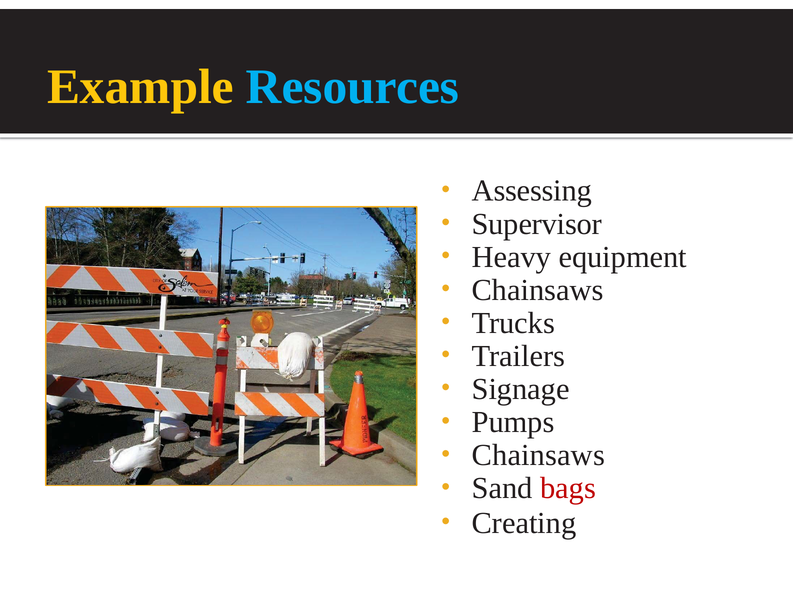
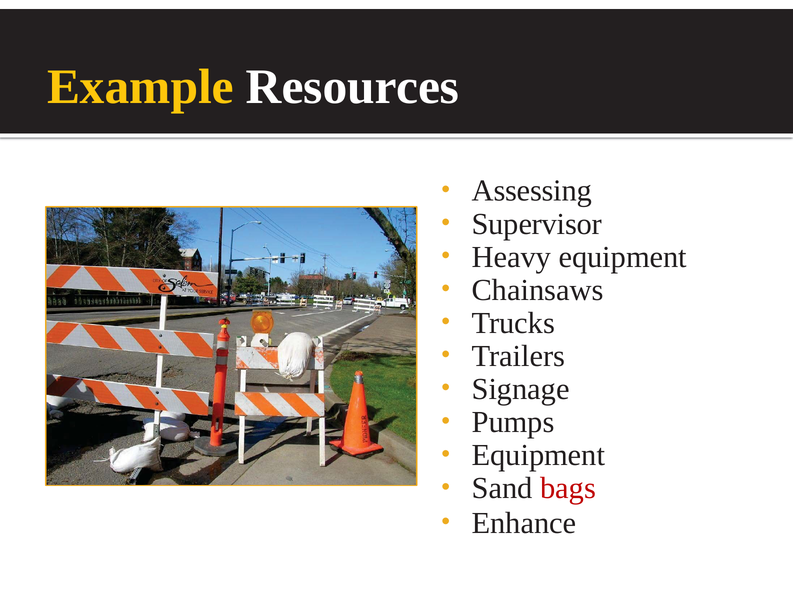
Resources colour: light blue -> white
Chainsaws at (538, 455): Chainsaws -> Equipment
Creating: Creating -> Enhance
